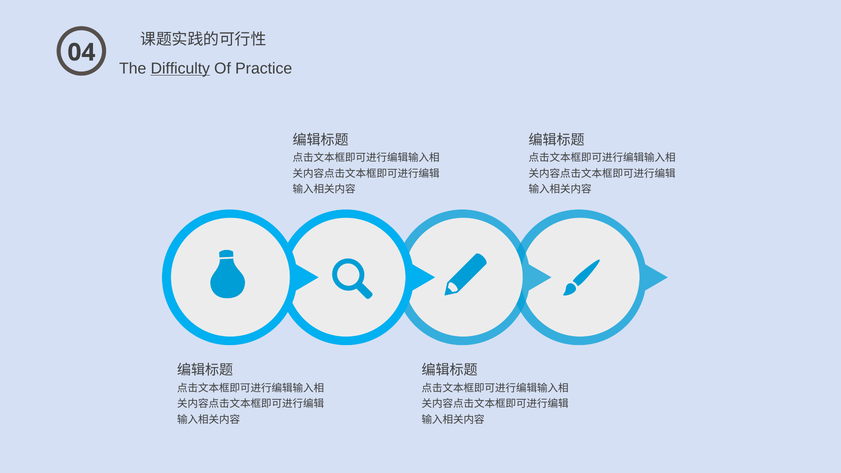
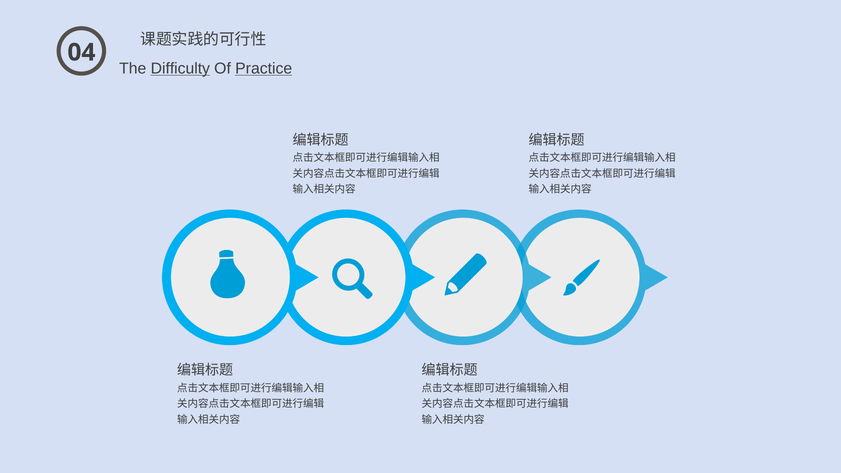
Practice underline: none -> present
